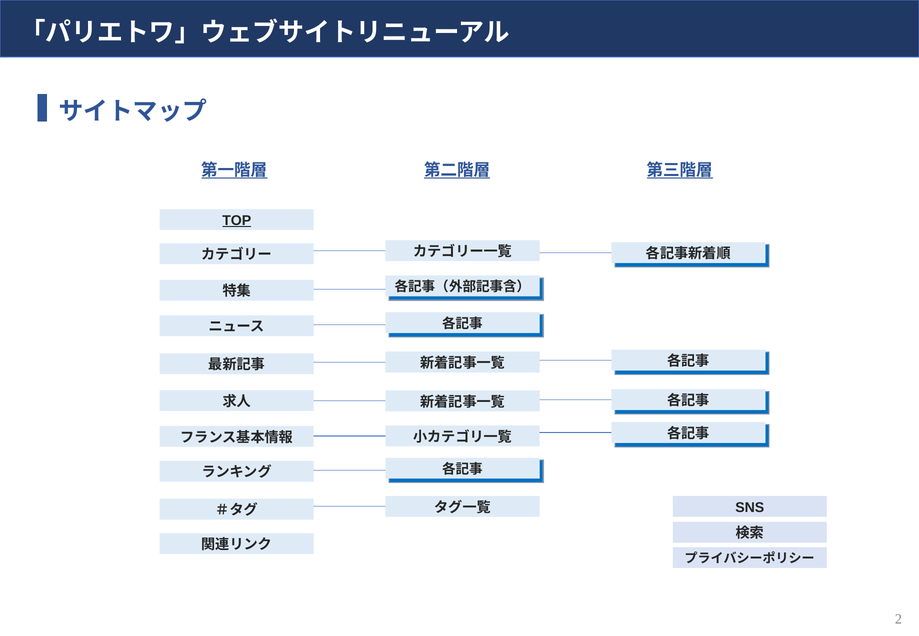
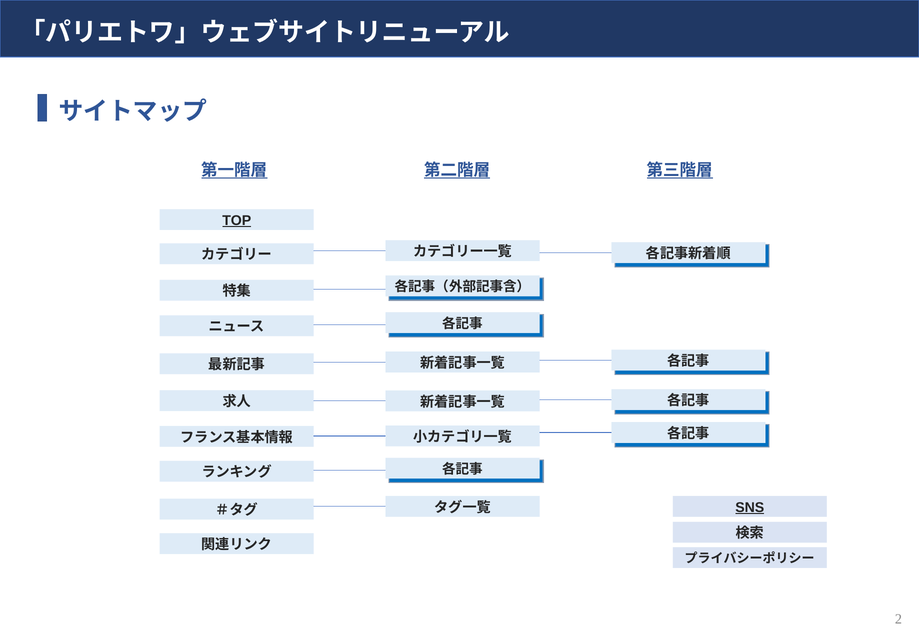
SNS underline: none -> present
